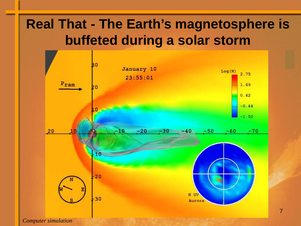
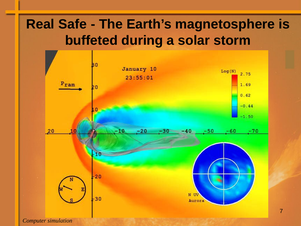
That: That -> Safe
